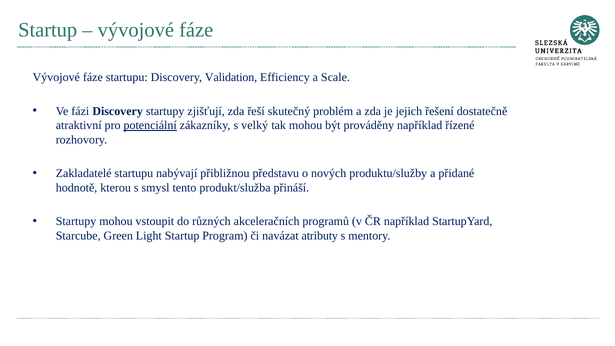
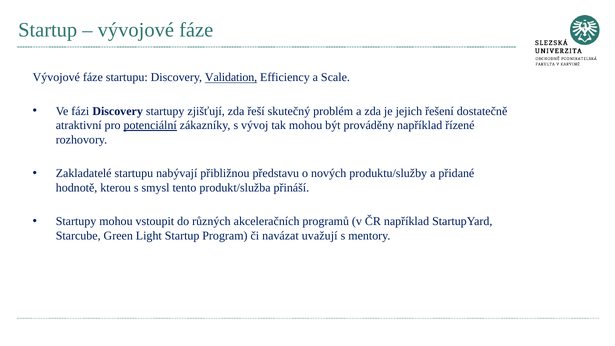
Validation underline: none -> present
velký: velký -> vývoj
atributy: atributy -> uvažují
